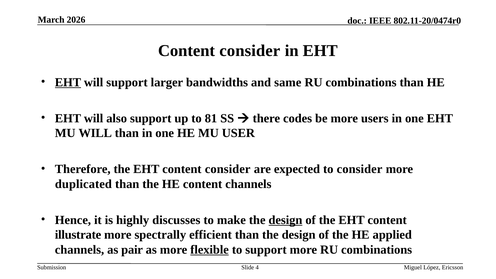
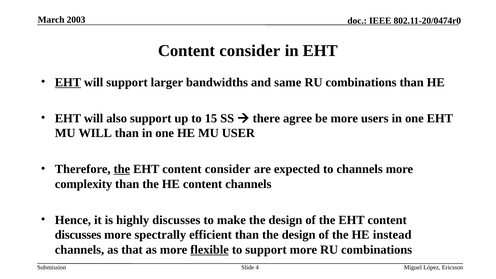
2026: 2026 -> 2003
81: 81 -> 15
codes: codes -> agree
the at (122, 169) underline: none -> present
to consider: consider -> channels
duplicated: duplicated -> complexity
design at (285, 220) underline: present -> none
illustrate at (78, 235): illustrate -> discusses
applied: applied -> instead
pair: pair -> that
